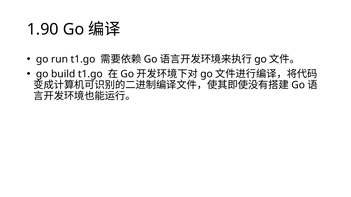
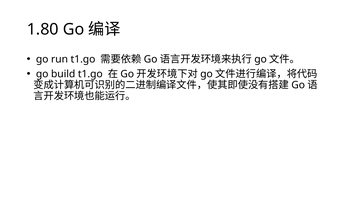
1.90: 1.90 -> 1.80
